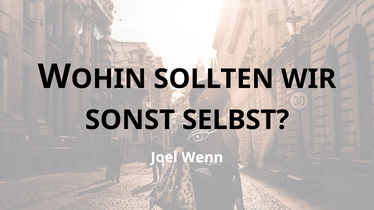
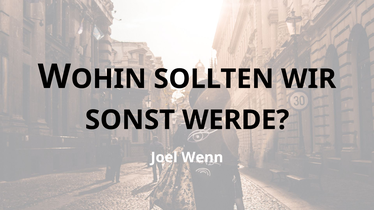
SELBST: SELBST -> WERDE
